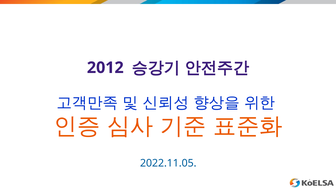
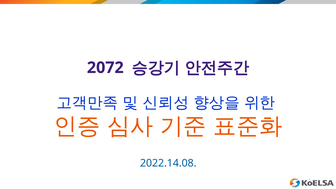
2012: 2012 -> 2072
2022.11.05: 2022.11.05 -> 2022.14.08
